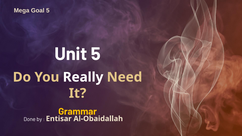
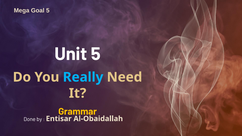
Really colour: white -> light blue
